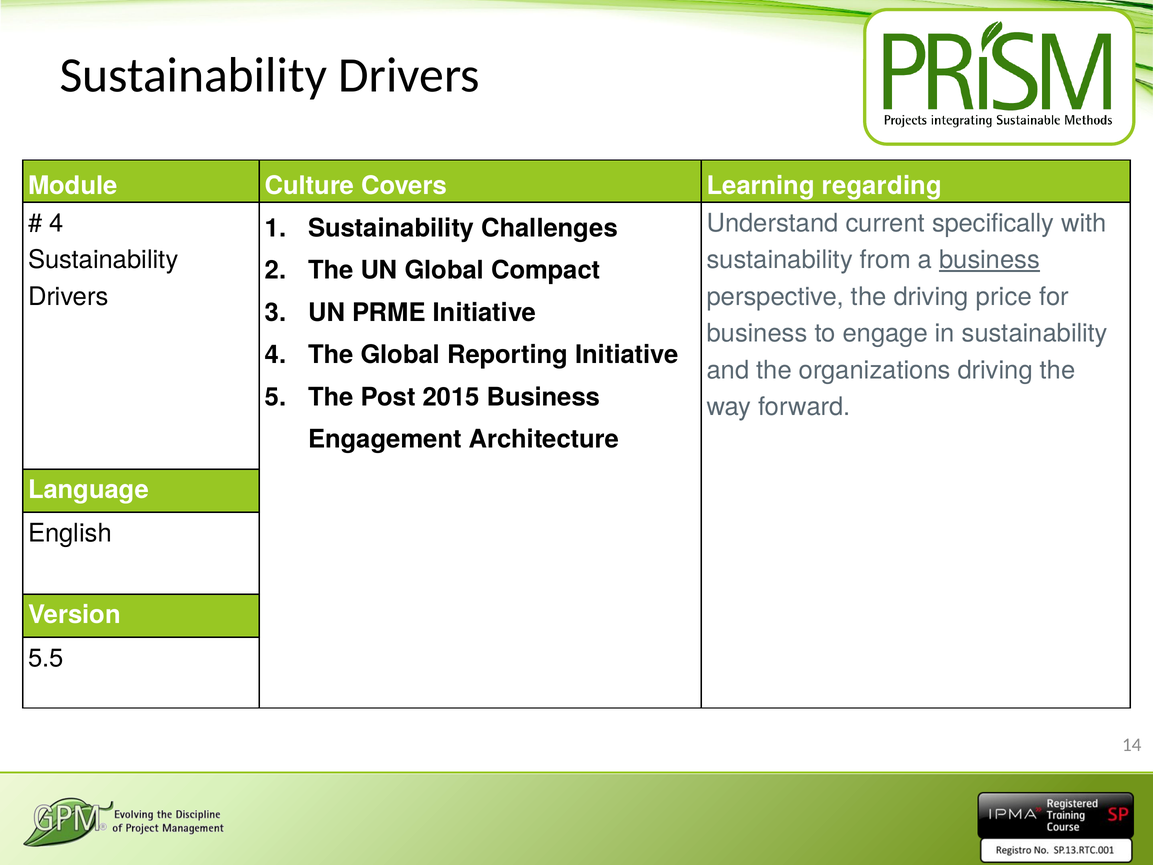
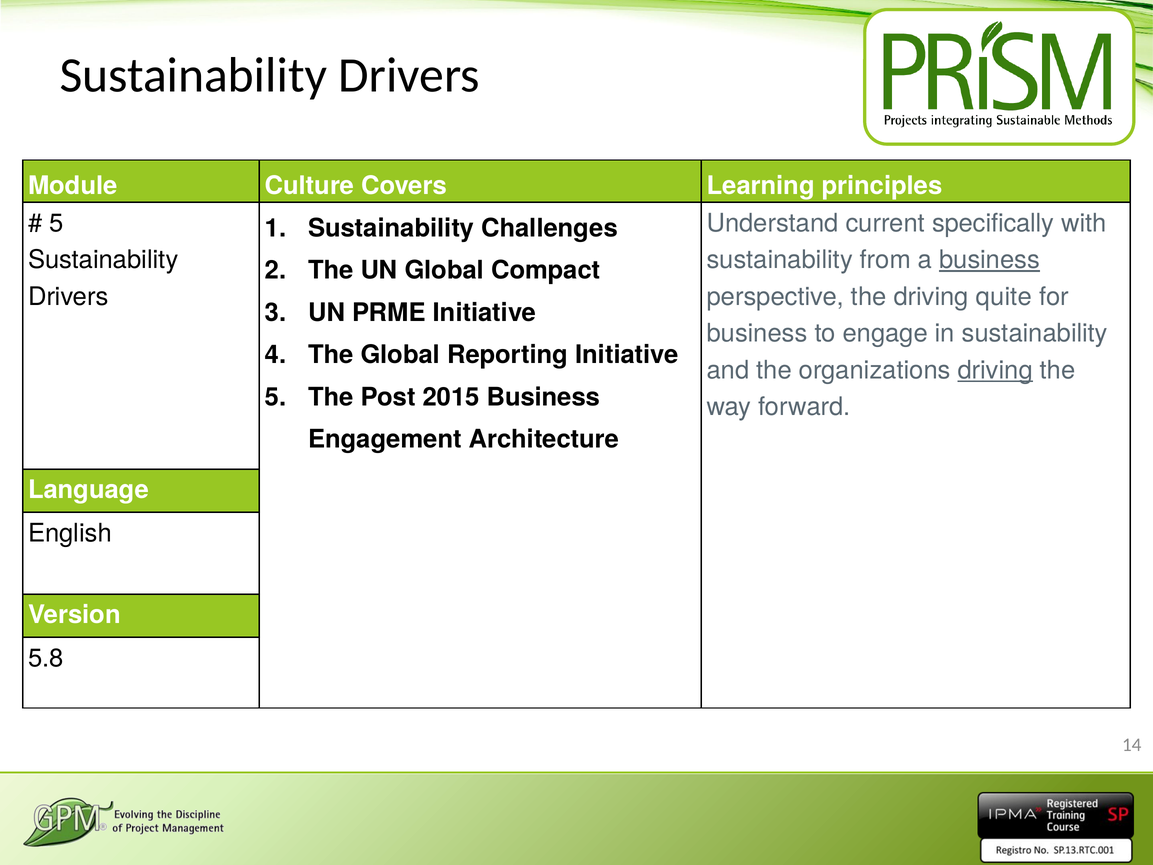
regarding: regarding -> principles
4 at (56, 223): 4 -> 5
price: price -> quite
driving at (995, 370) underline: none -> present
5.5: 5.5 -> 5.8
